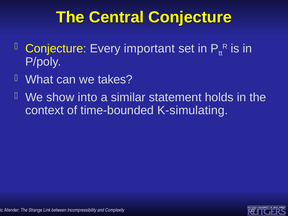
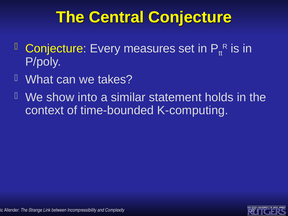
important: important -> measures
K-simulating: K-simulating -> K-computing
